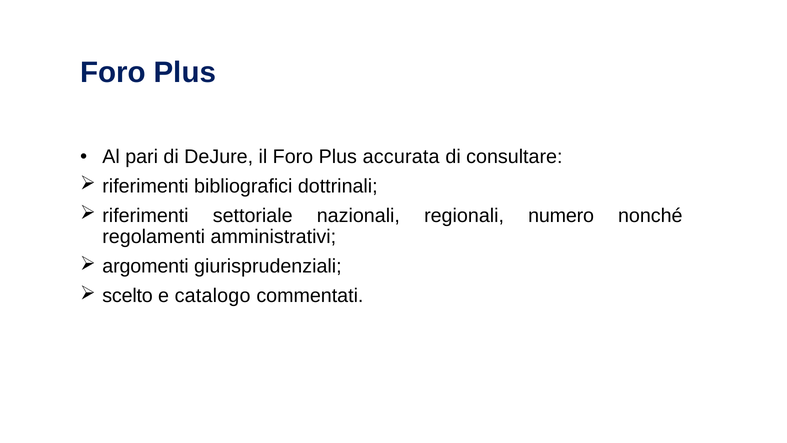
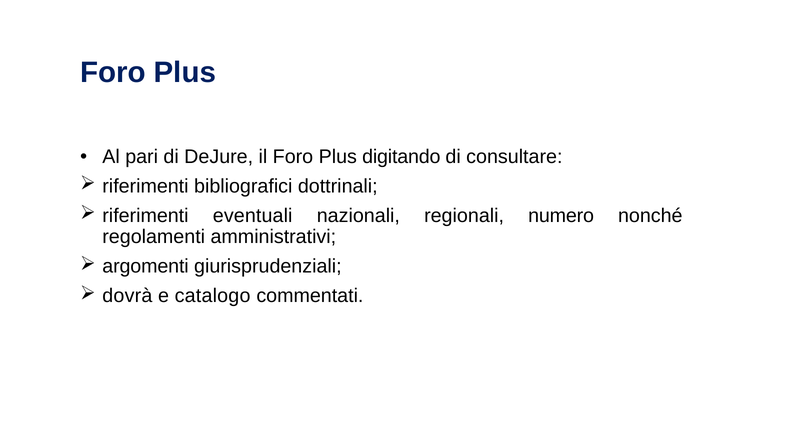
accurata: accurata -> digitando
settoriale: settoriale -> eventuali
scelto: scelto -> dovrà
